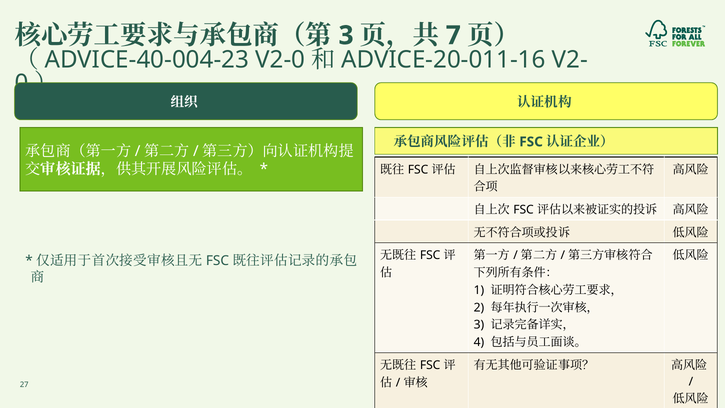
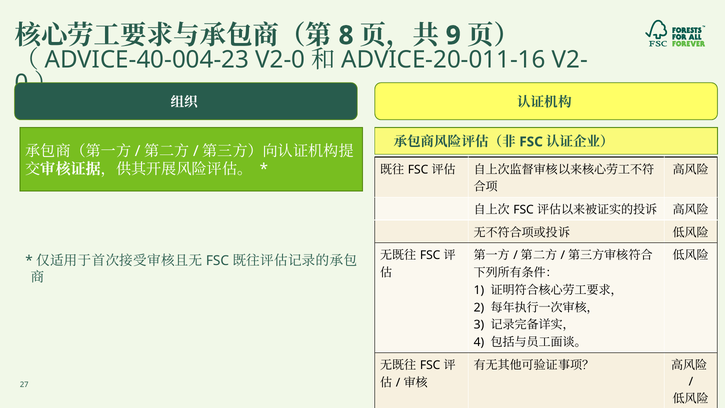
3 at (346, 35): 3 -> 8
7: 7 -> 9
